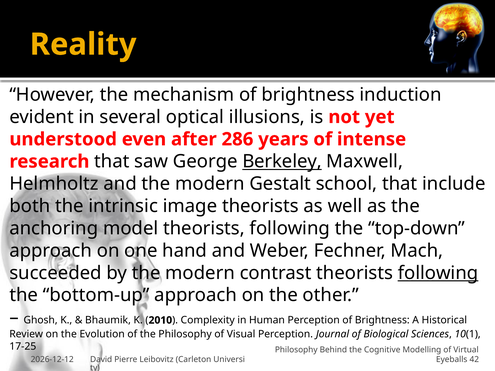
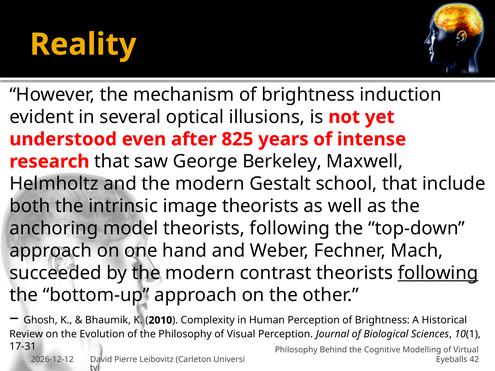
286: 286 -> 825
Berkeley underline: present -> none
17-25: 17-25 -> 17-31
